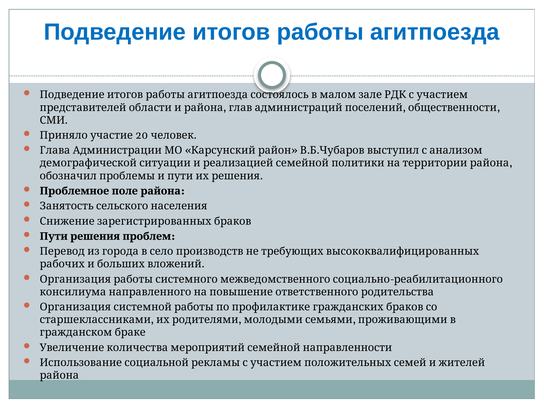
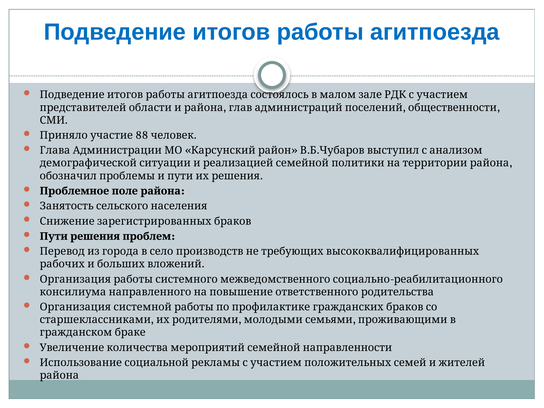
20: 20 -> 88
